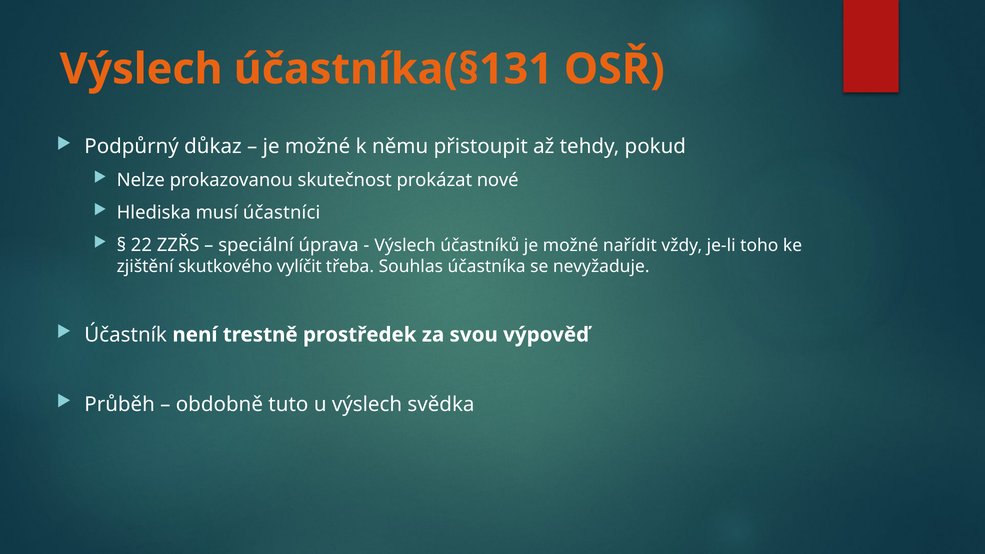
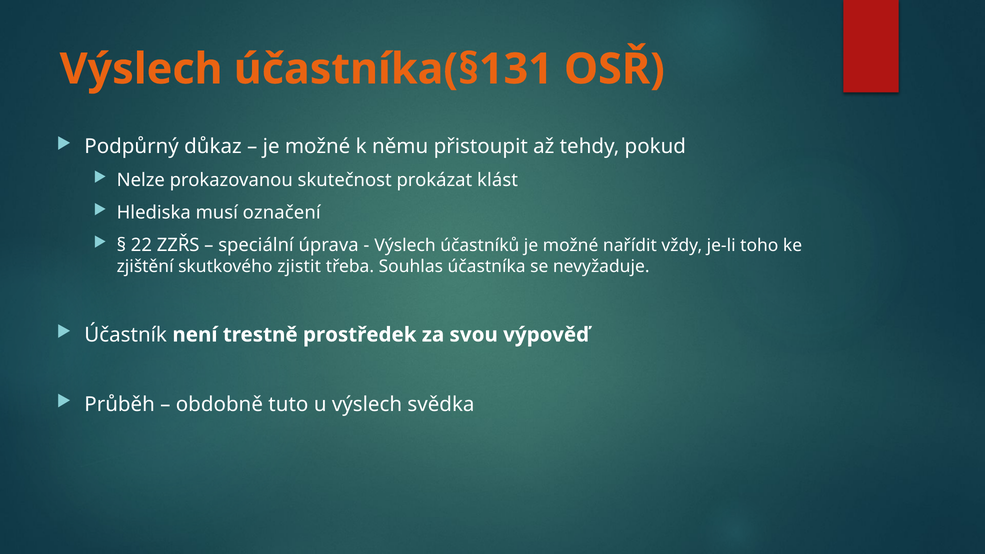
nové: nové -> klást
účastníci: účastníci -> označení
vylíčit: vylíčit -> zjistit
